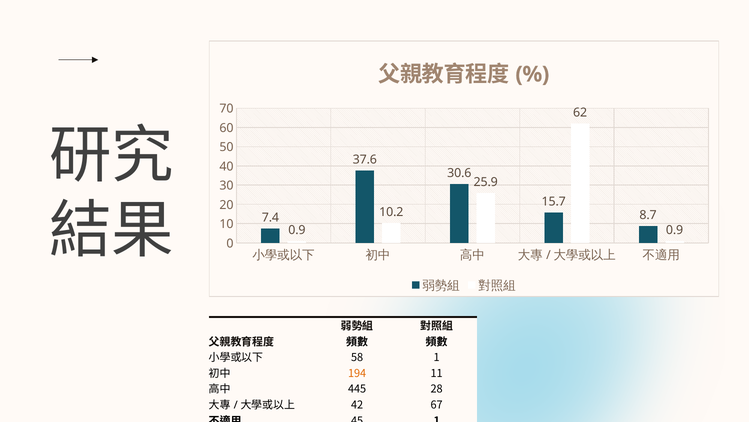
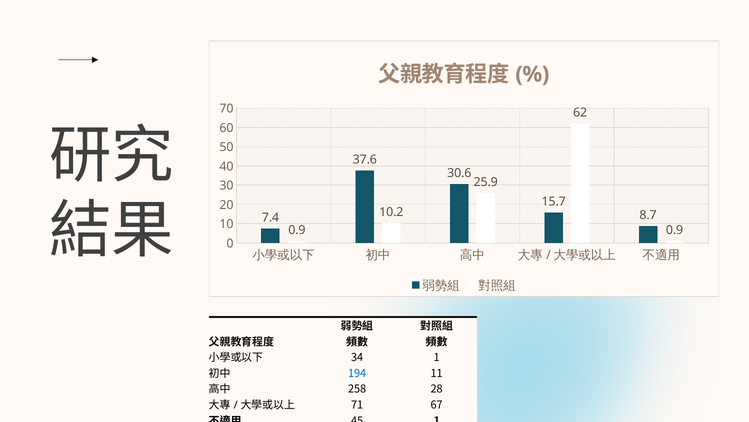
58: 58 -> 34
194 colour: orange -> blue
445: 445 -> 258
42: 42 -> 71
